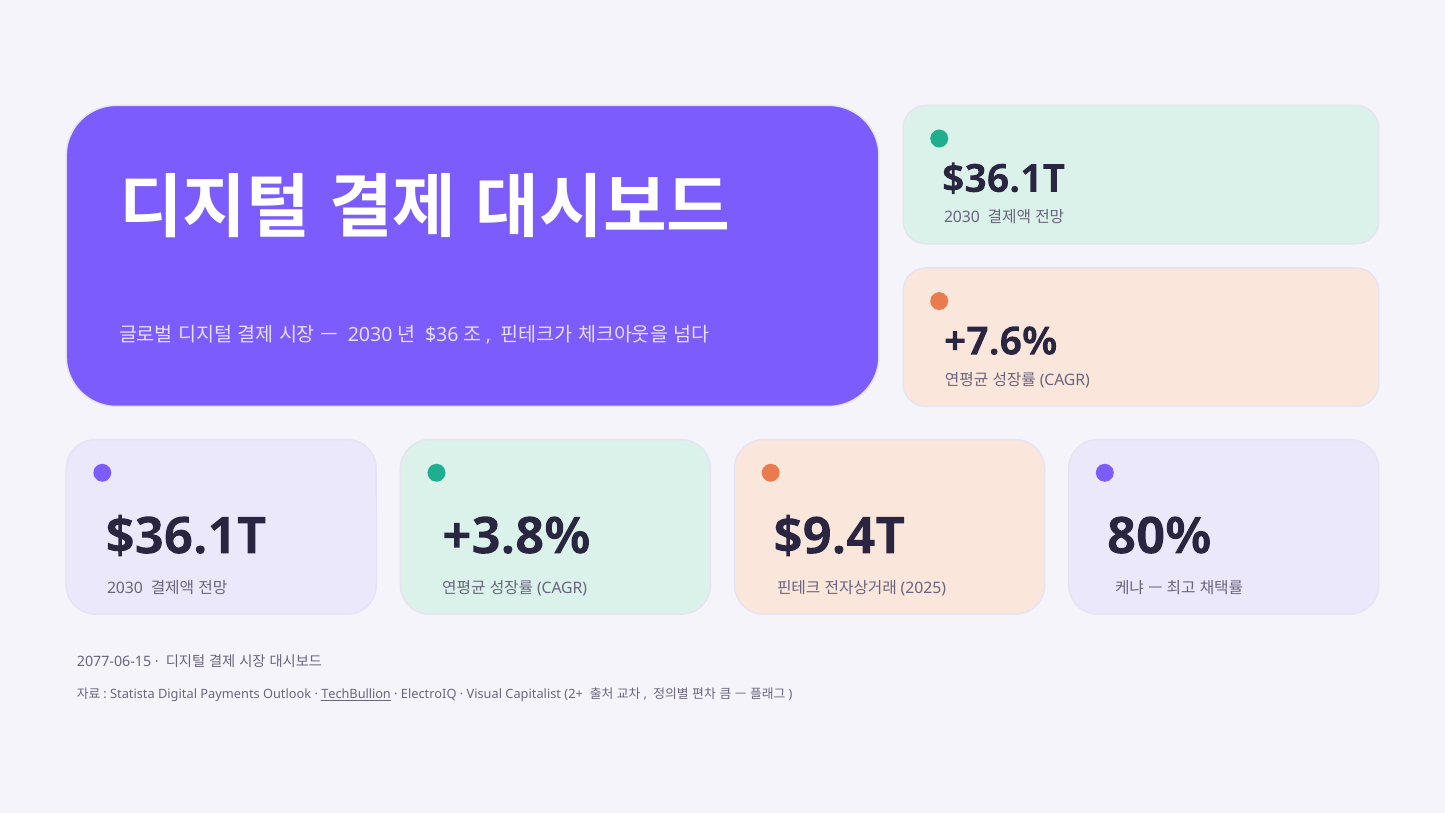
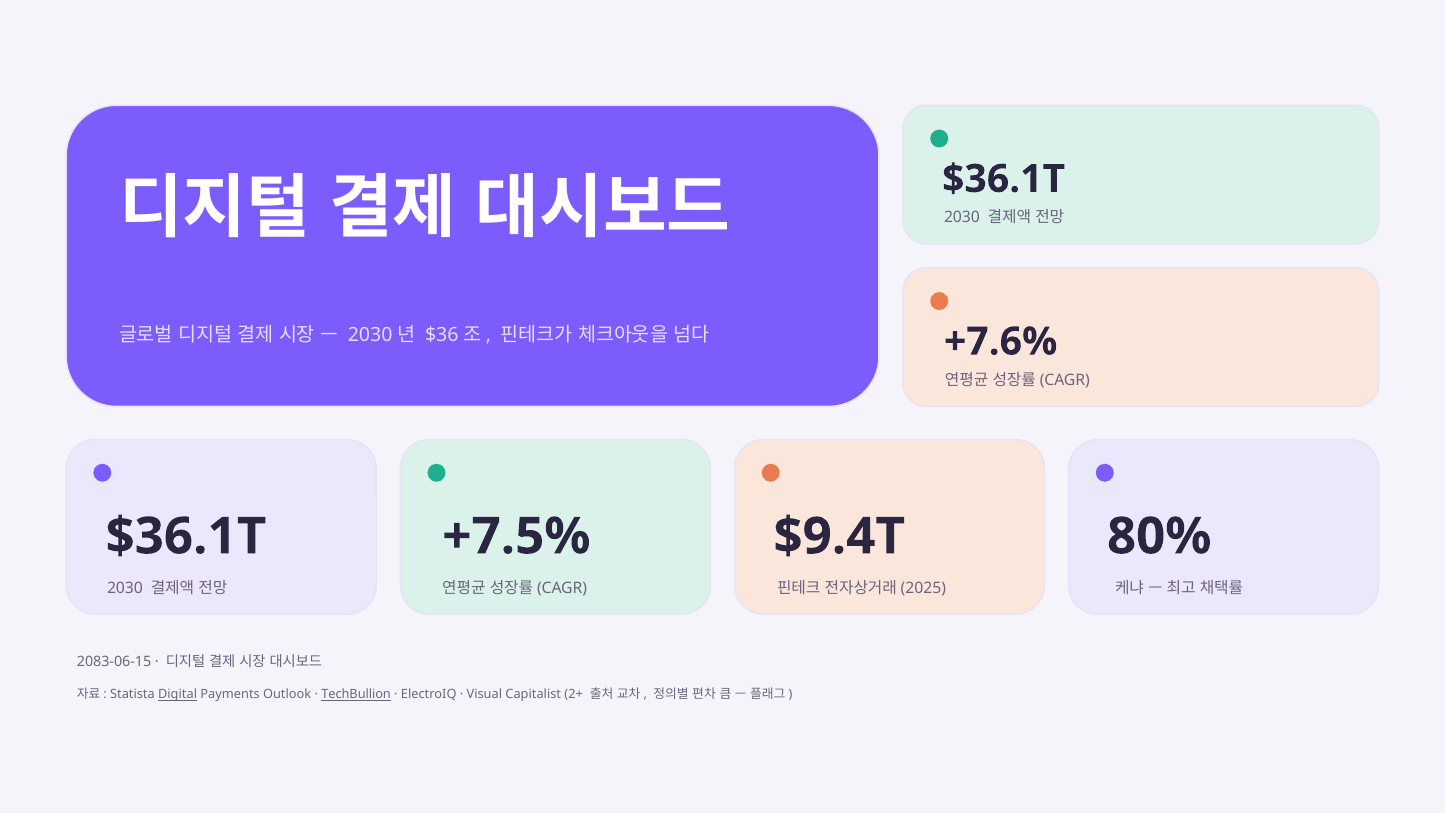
+3.8%: +3.8% -> +7.5%
2077-06-15: 2077-06-15 -> 2083-06-15
Digital underline: none -> present
